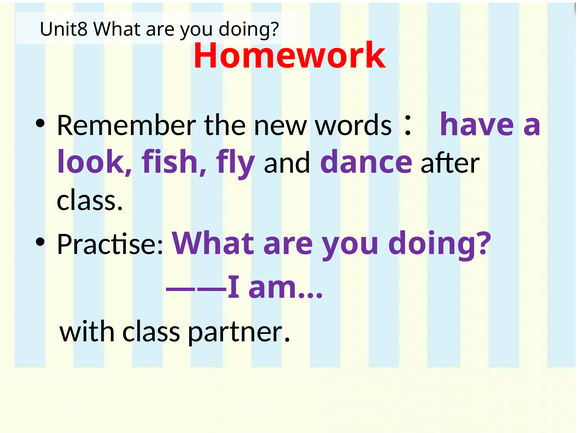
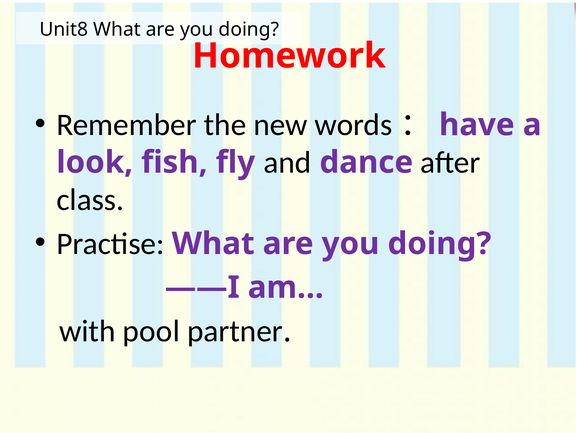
with class: class -> pool
